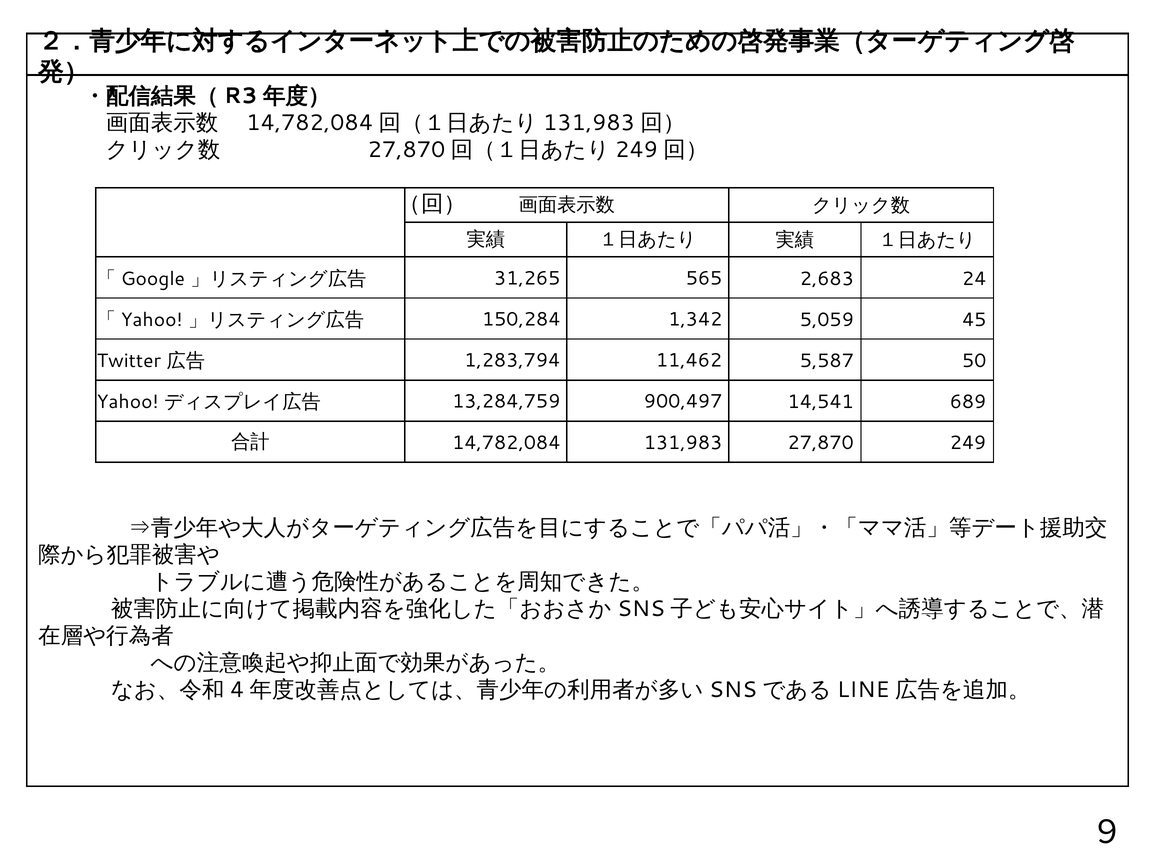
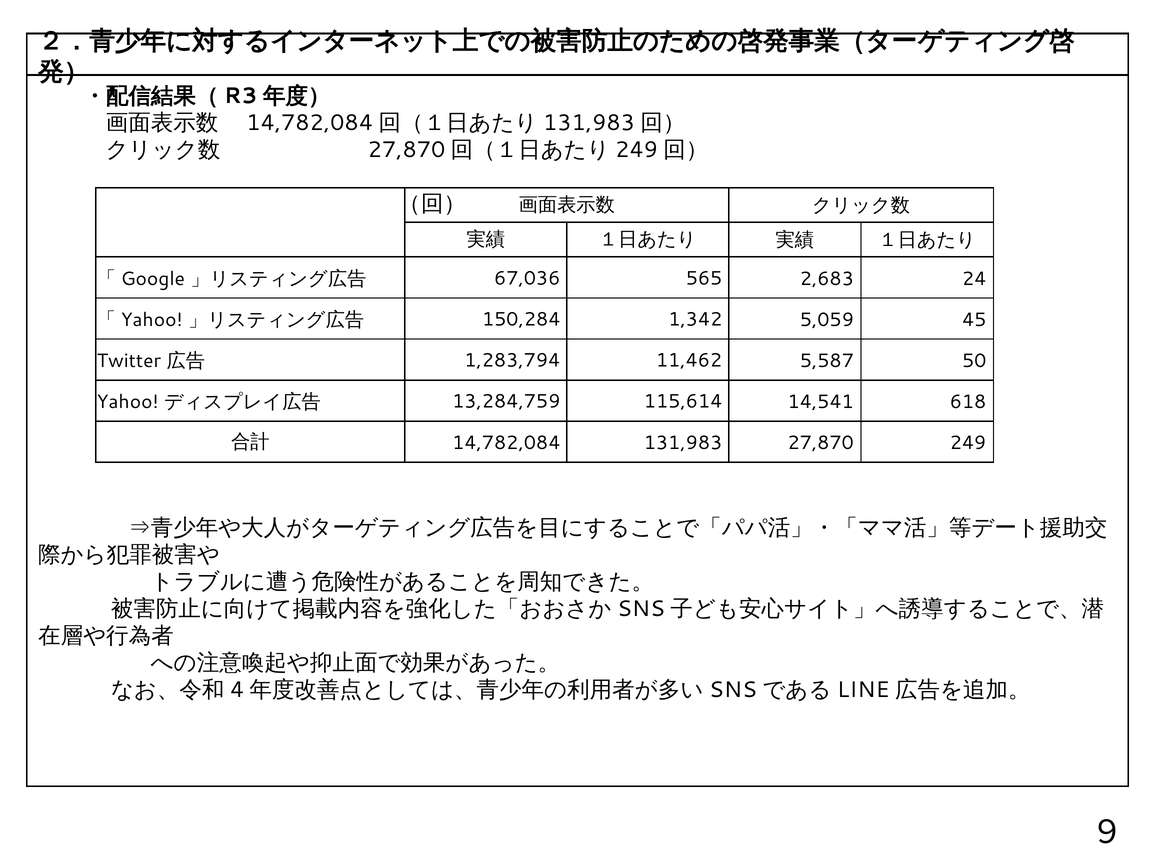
31,265: 31,265 -> 67,036
900,497: 900,497 -> 115,614
689: 689 -> 618
